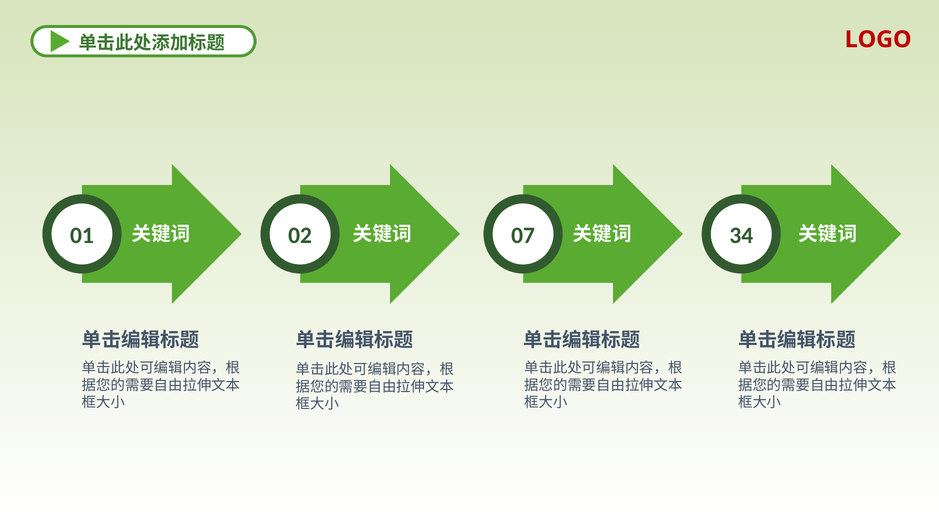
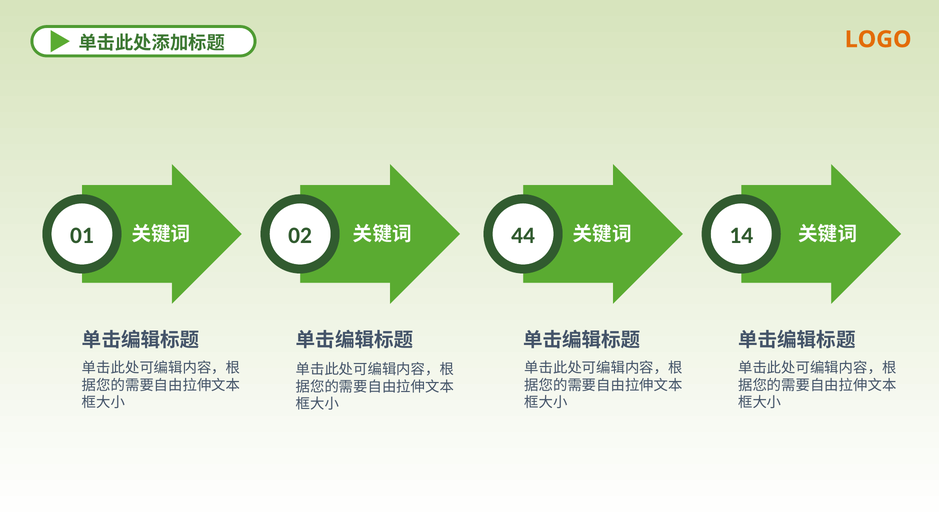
LOGO colour: red -> orange
07: 07 -> 44
34: 34 -> 14
